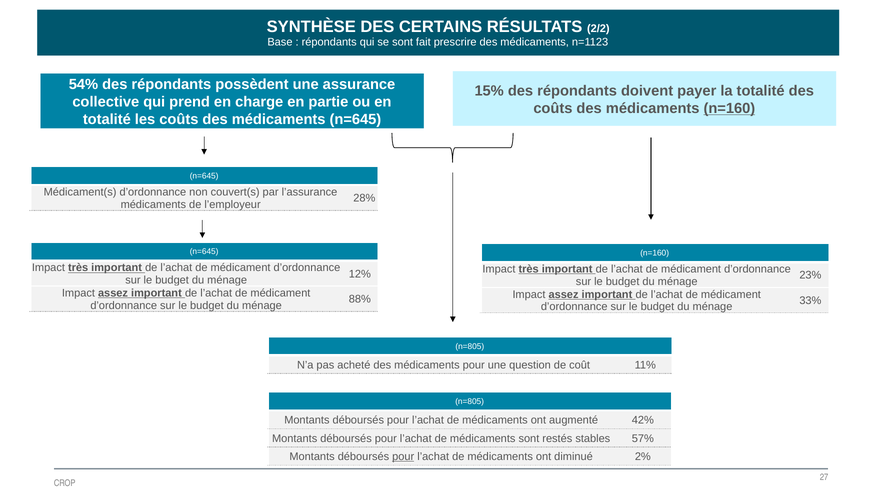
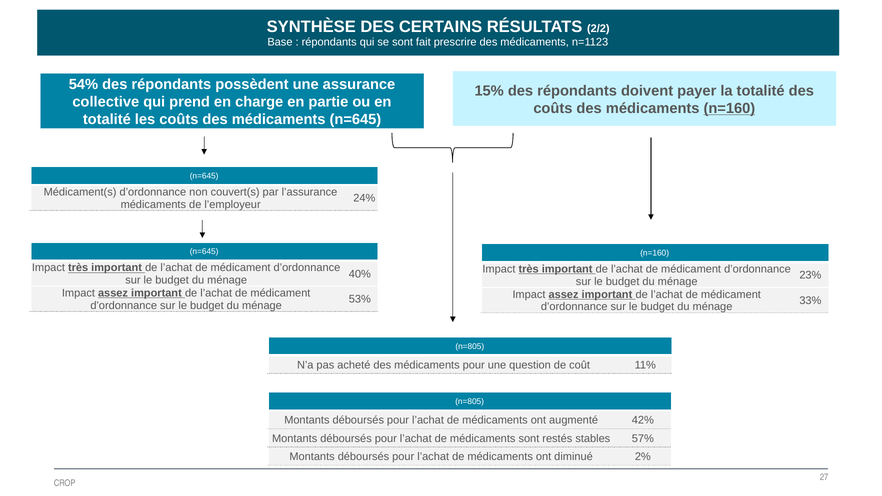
28%: 28% -> 24%
12%: 12% -> 40%
88%: 88% -> 53%
pour at (403, 457) underline: present -> none
